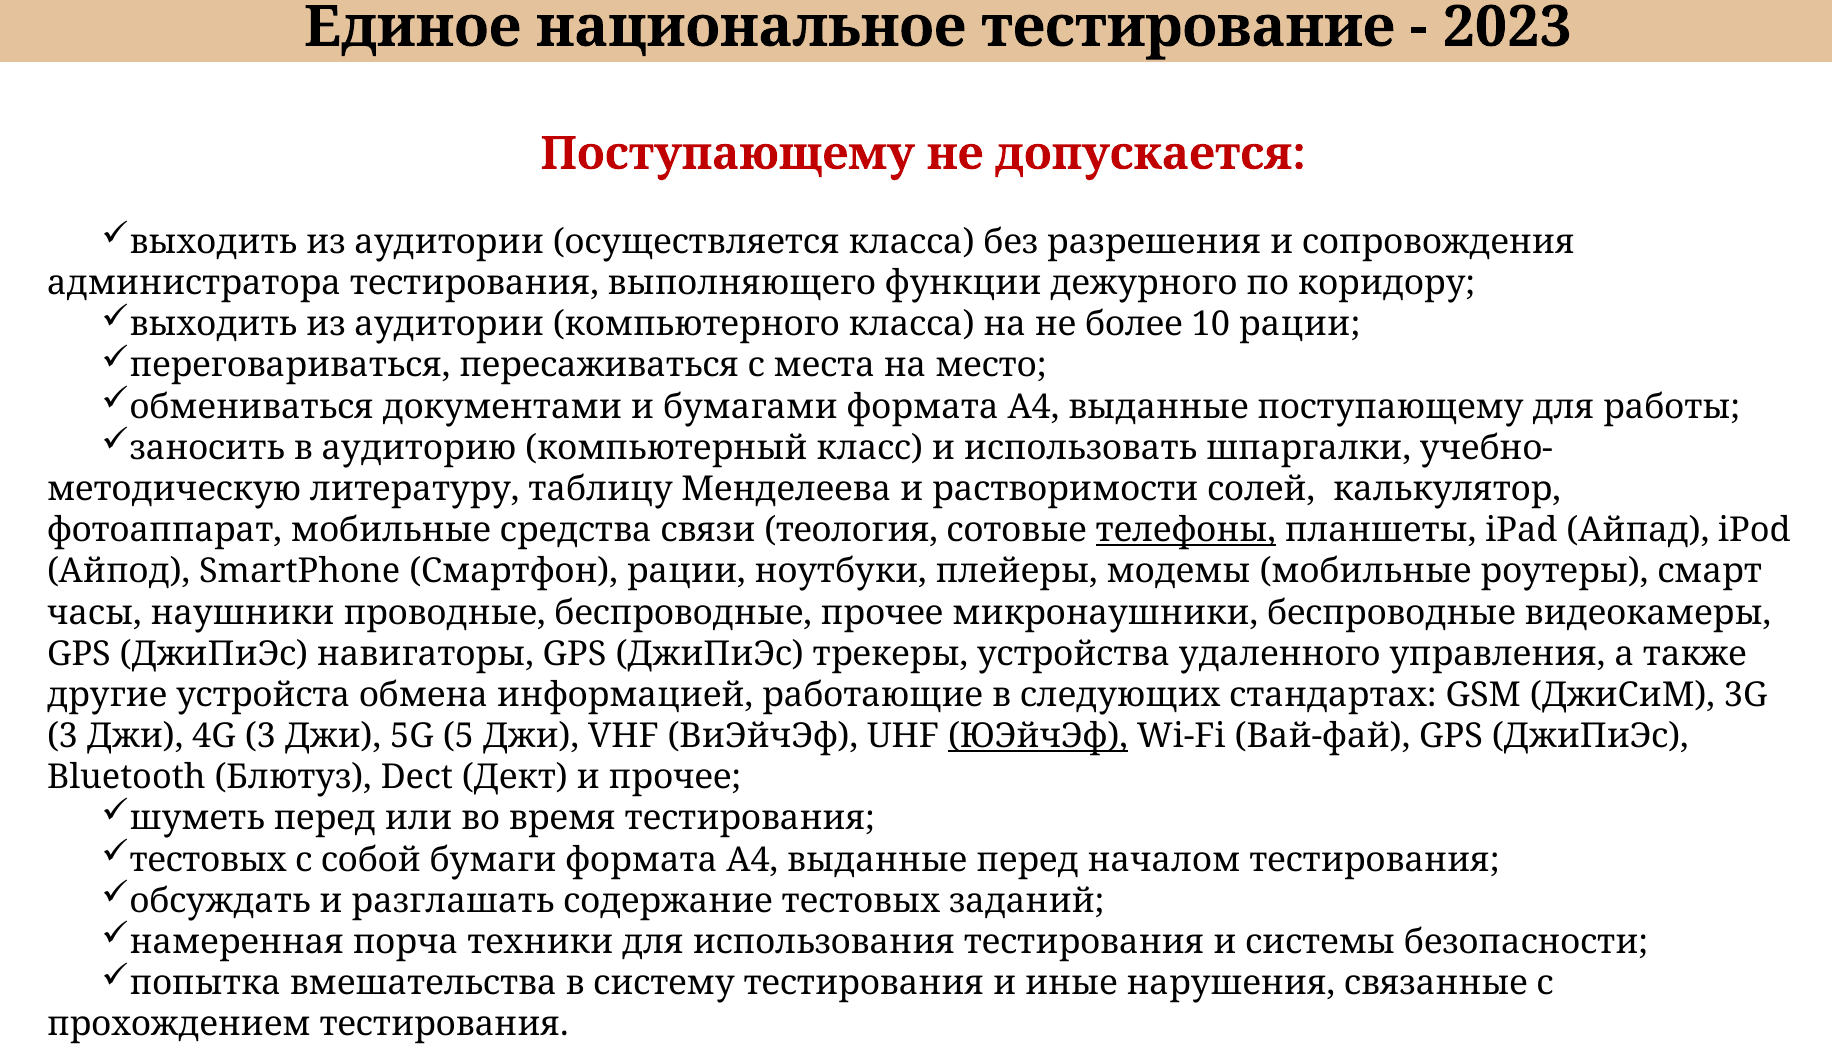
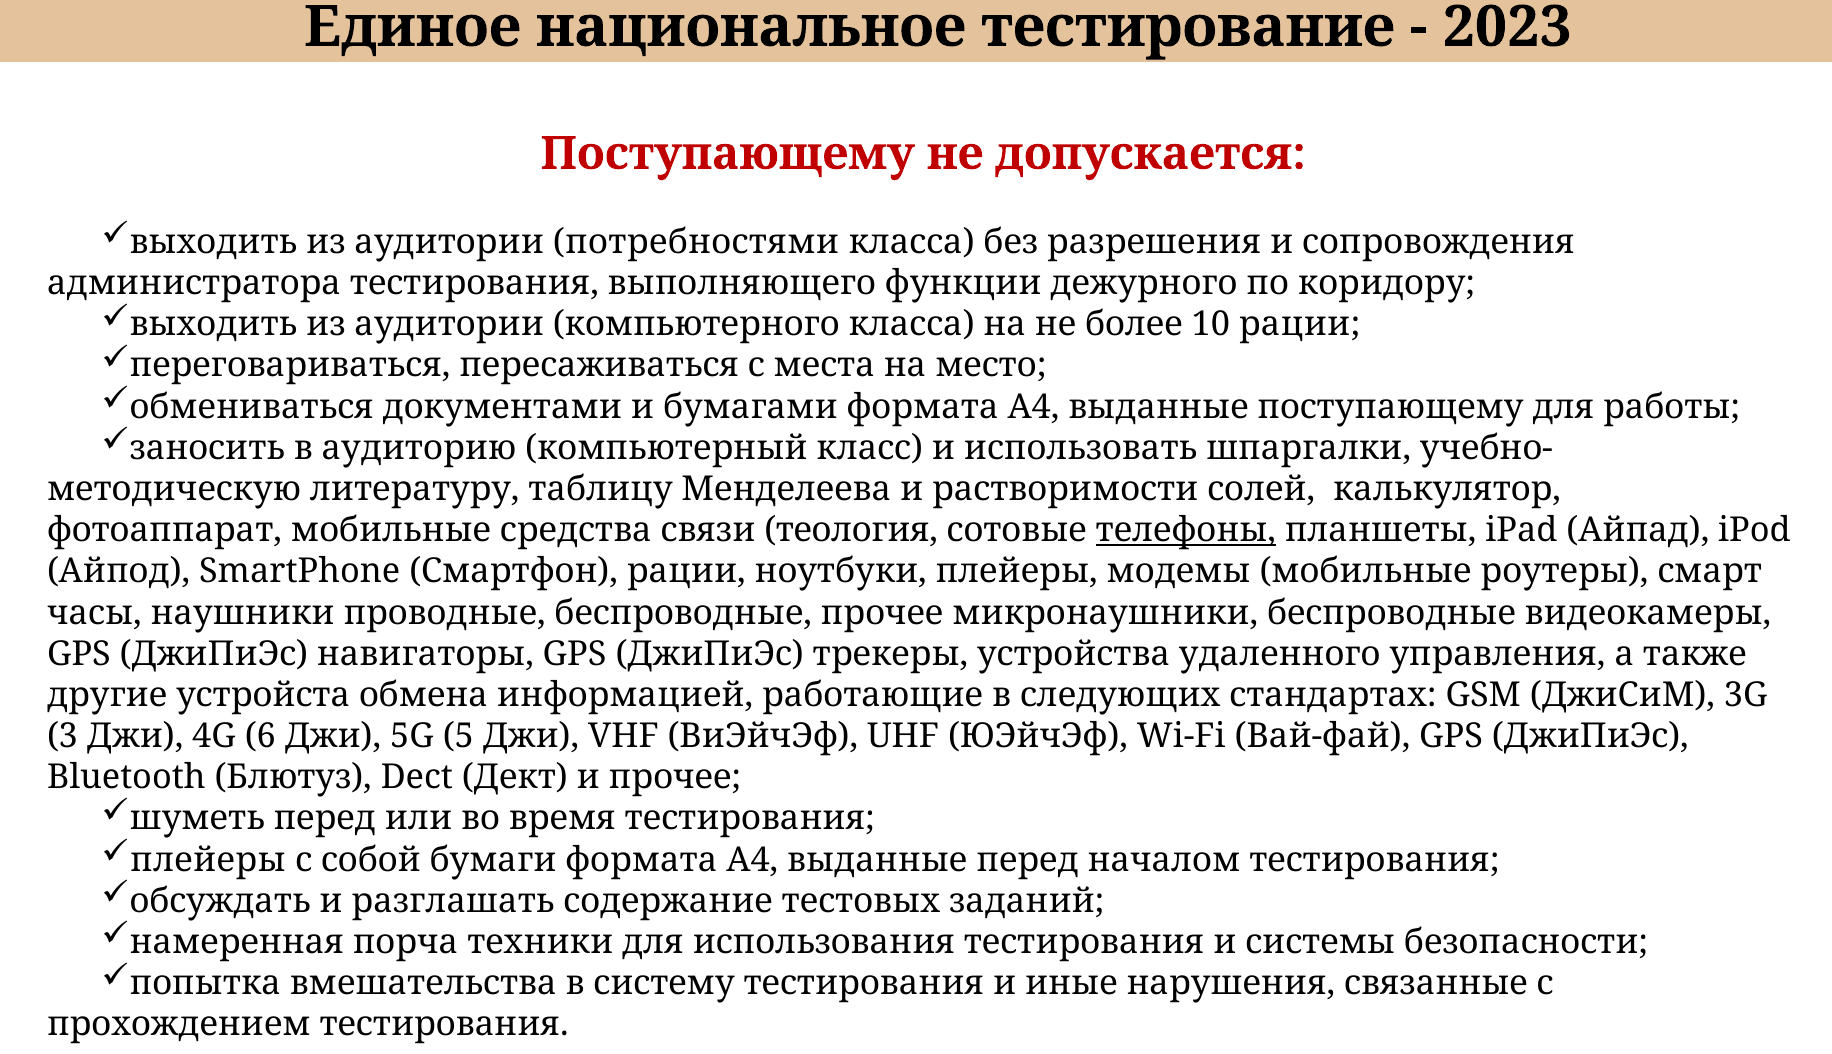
осуществляется: осуществляется -> потребностями
4G 3: 3 -> 6
ЮЭйчЭф underline: present -> none
тестовых at (208, 860): тестовых -> плейеры
